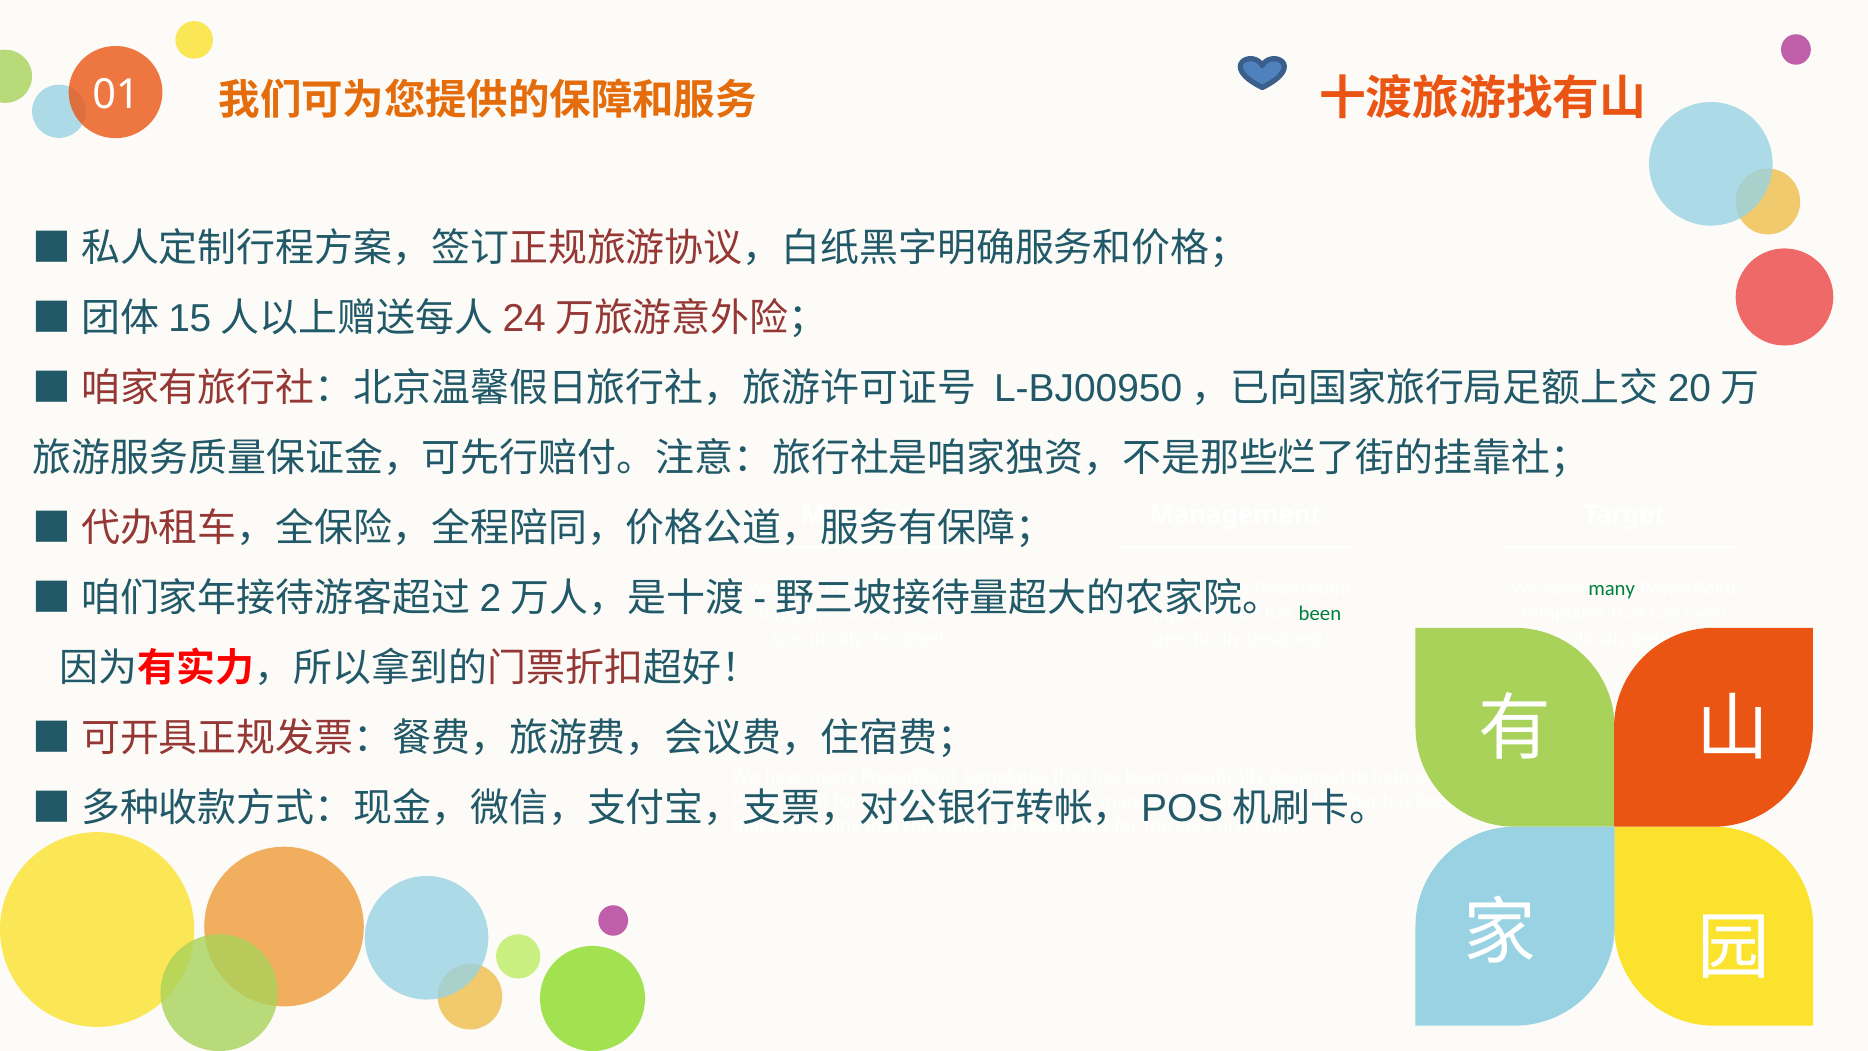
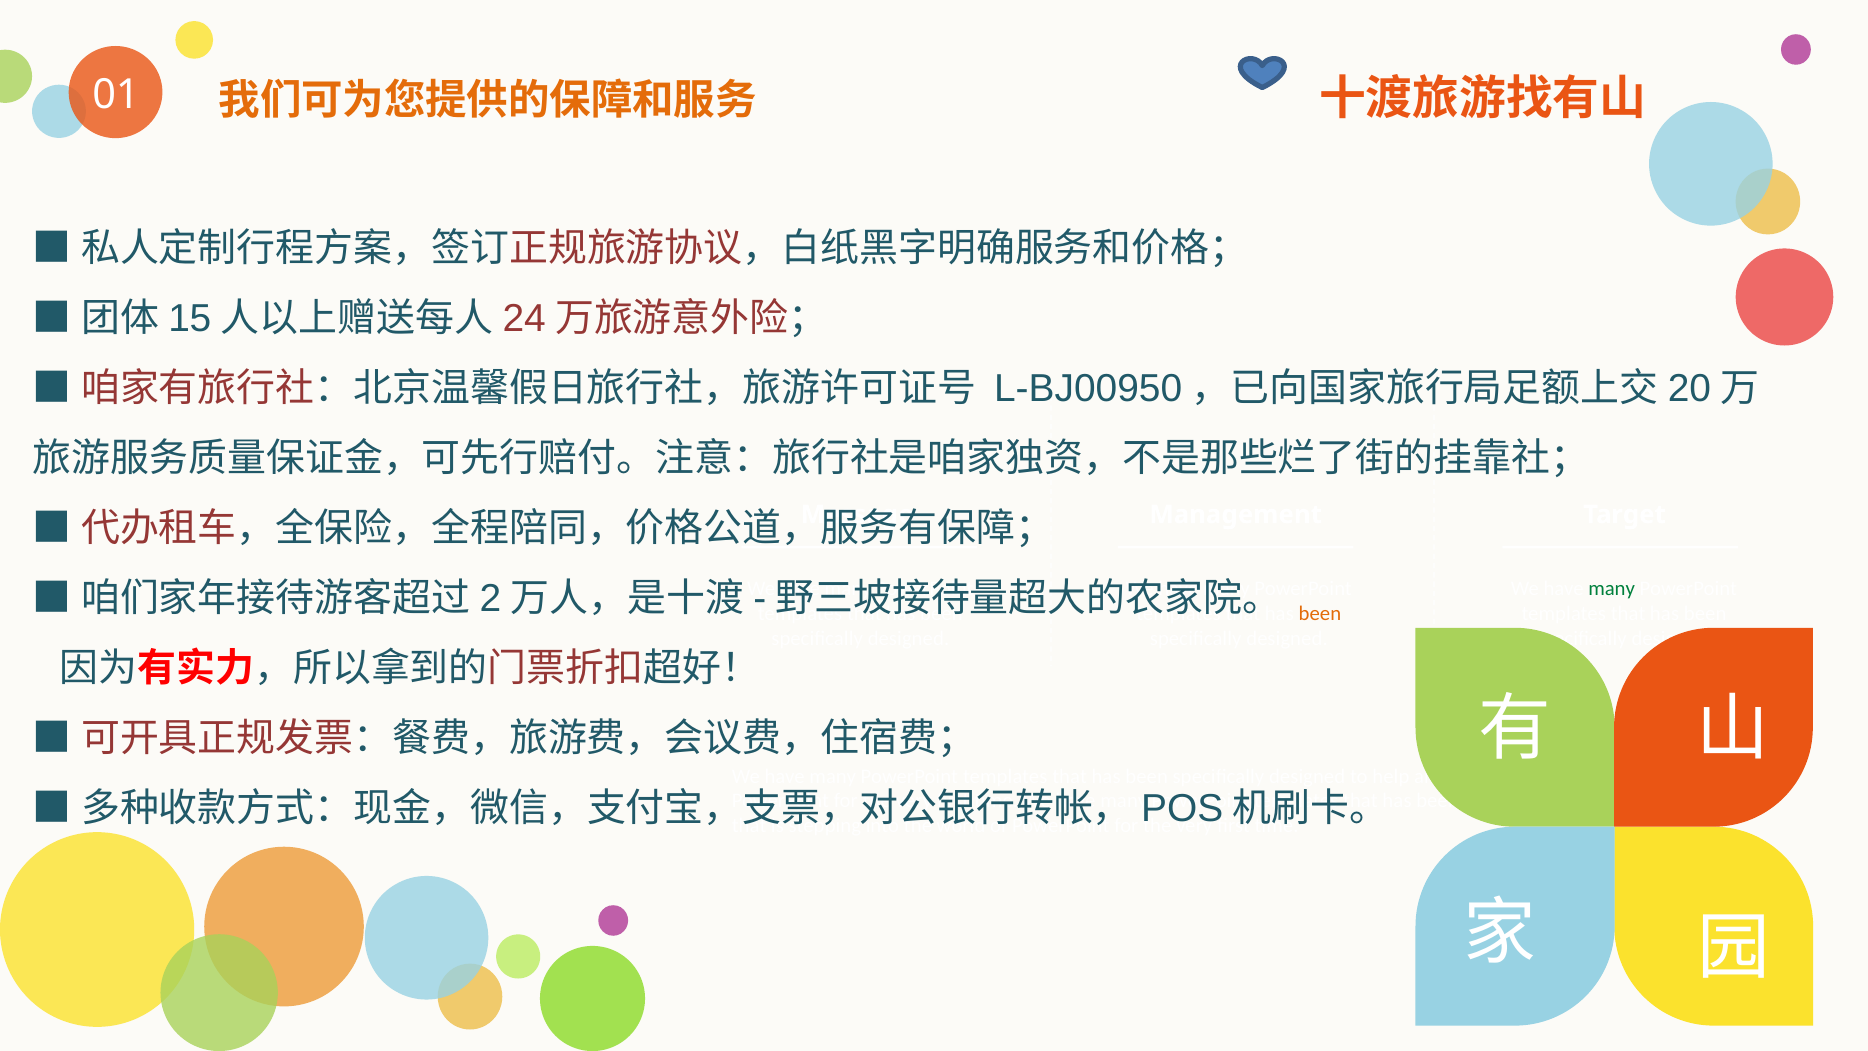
been at (1320, 613) colour: green -> orange
